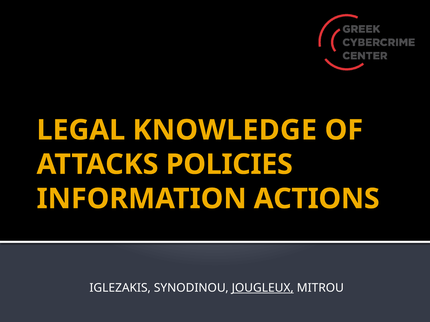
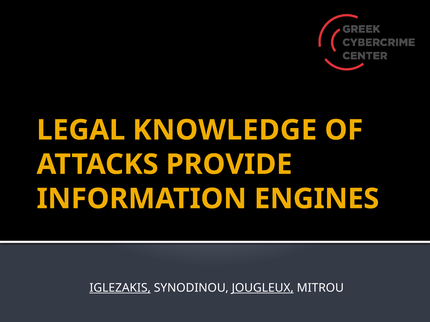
POLICIES: POLICIES -> PROVIDE
ACTIONS: ACTIONS -> ENGINES
IGLEZAKIS underline: none -> present
